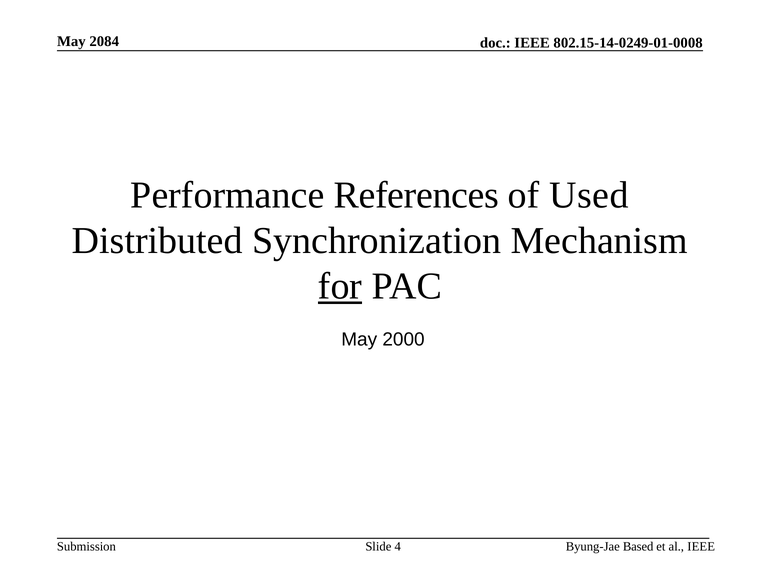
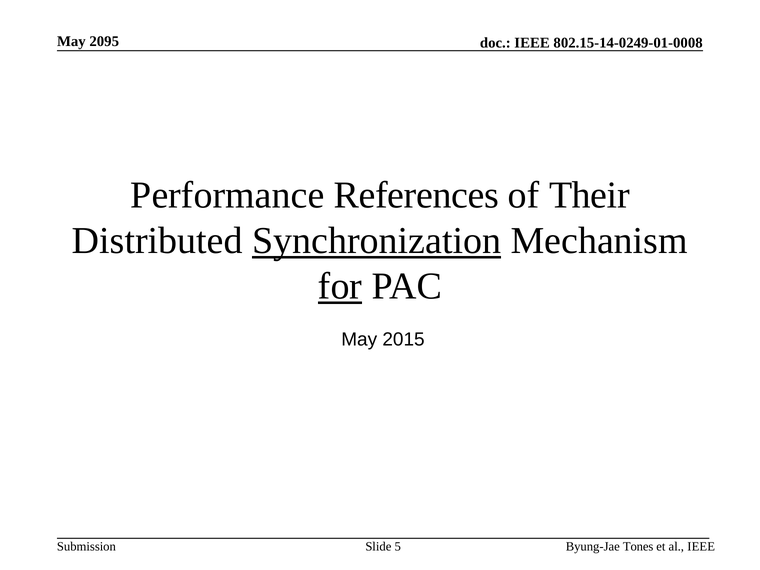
2084: 2084 -> 2095
Used: Used -> Their
Synchronization underline: none -> present
2000: 2000 -> 2015
Based: Based -> Tones
4: 4 -> 5
